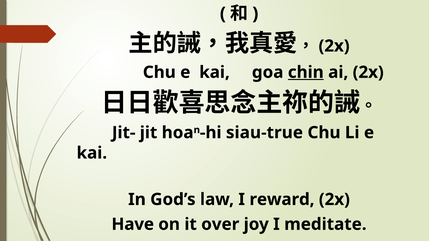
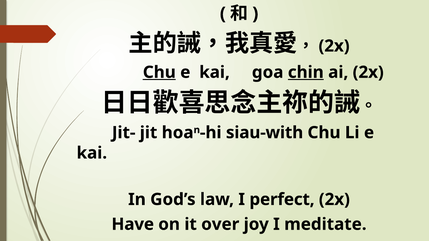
Chu at (159, 72) underline: none -> present
siau-true: siau-true -> siau-with
reward: reward -> perfect
